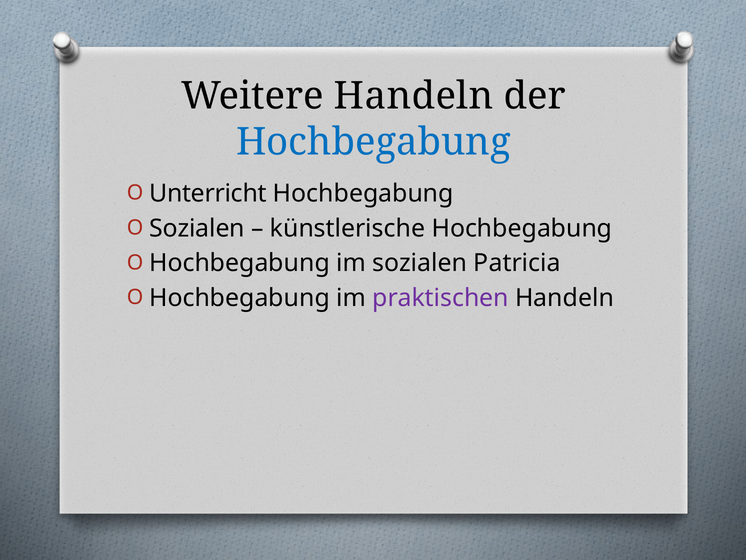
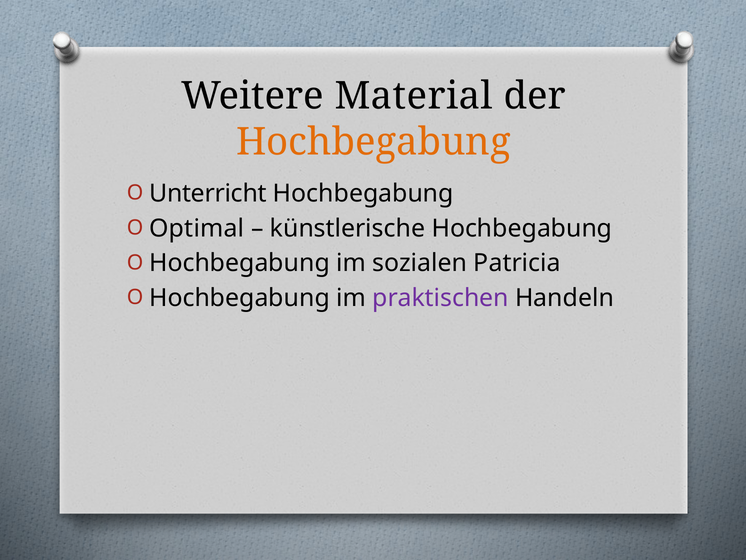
Weitere Handeln: Handeln -> Material
Hochbegabung at (373, 142) colour: blue -> orange
Sozialen at (197, 228): Sozialen -> Optimal
